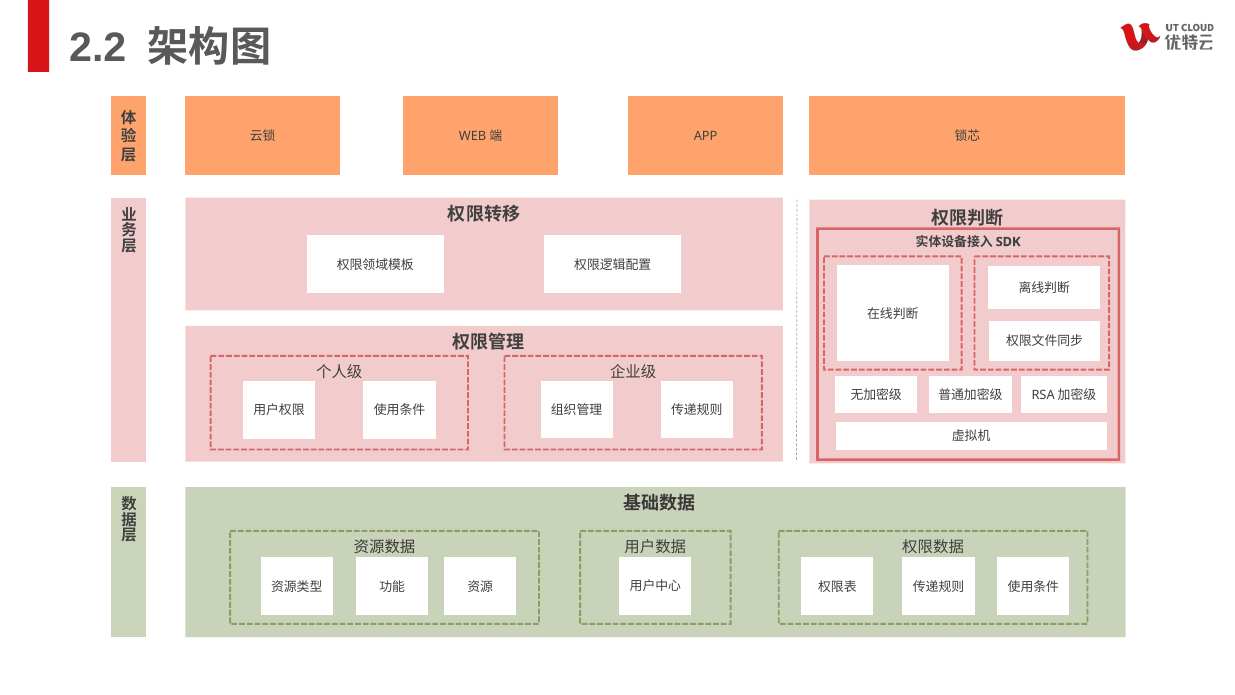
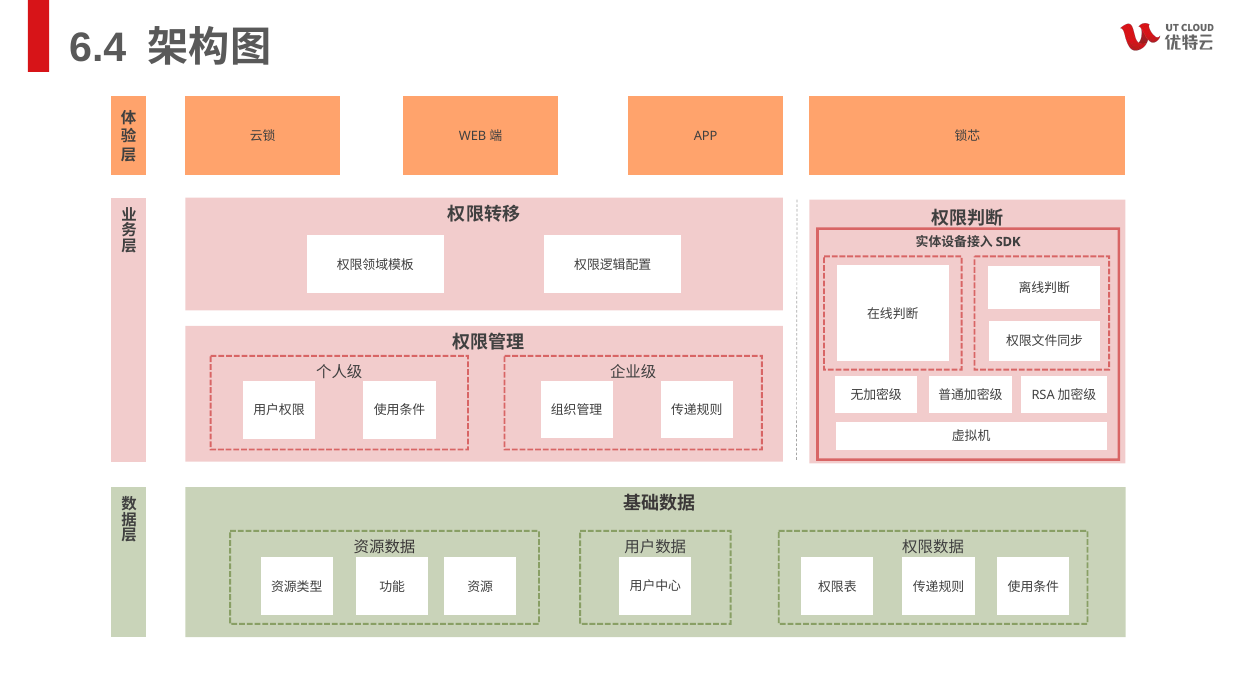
2.2: 2.2 -> 6.4
